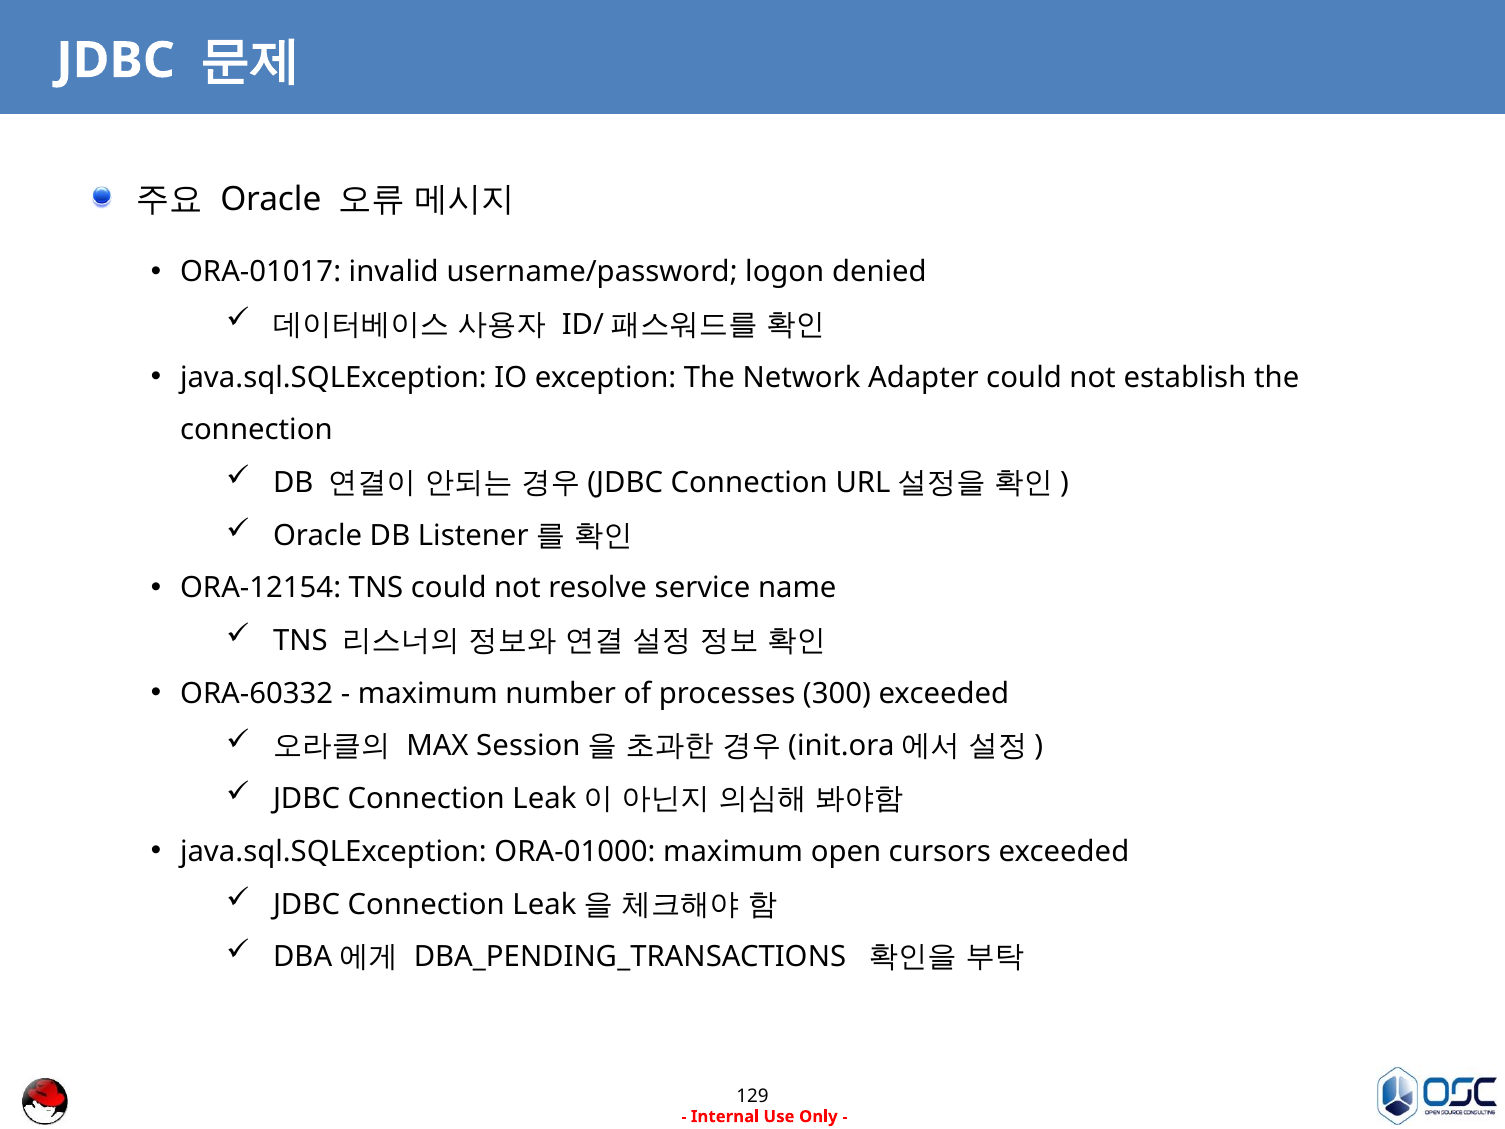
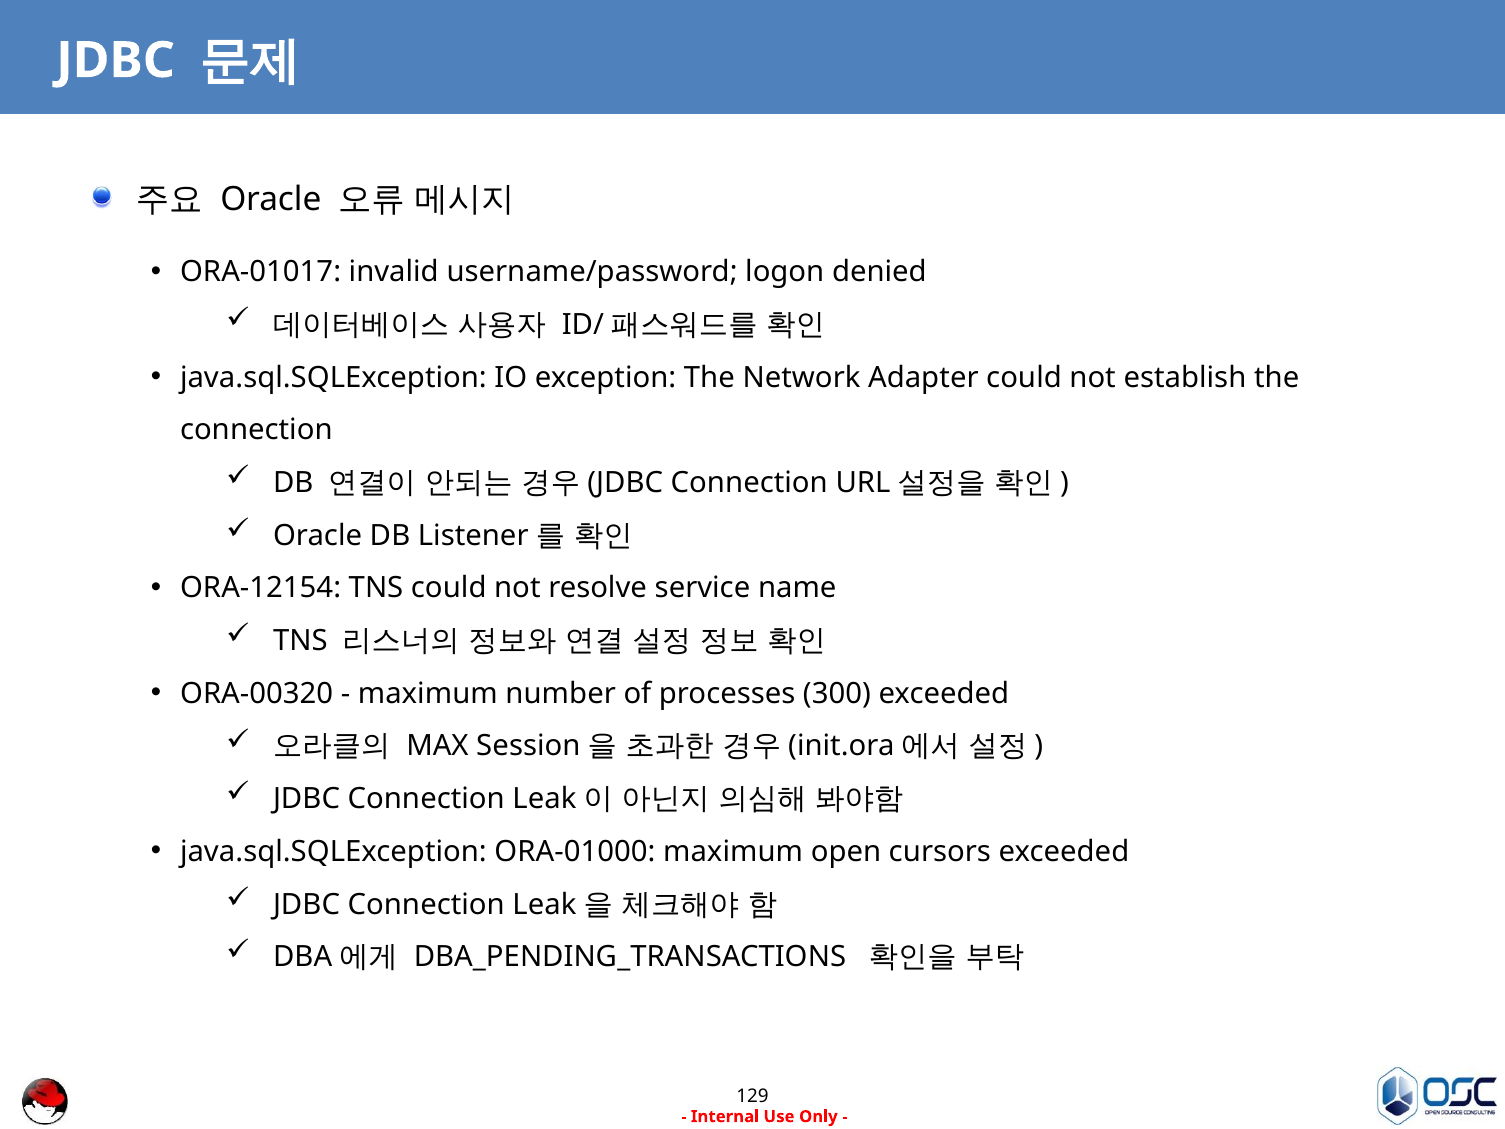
ORA-60332: ORA-60332 -> ORA-00320
